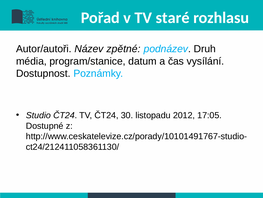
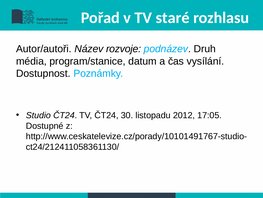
zpětné: zpětné -> rozvoje
